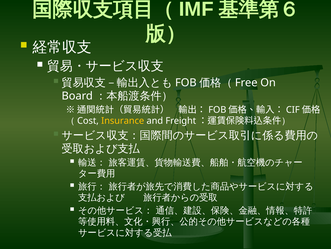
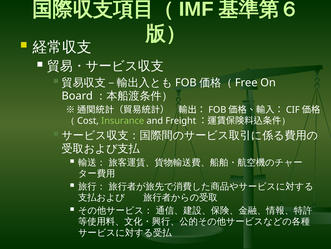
Insurance colour: yellow -> light green
